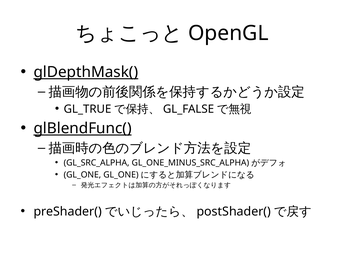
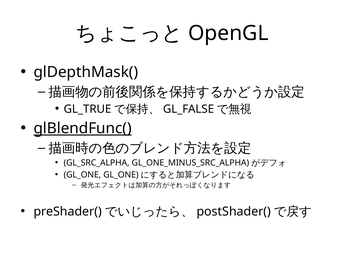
glDepthMask( underline: present -> none
